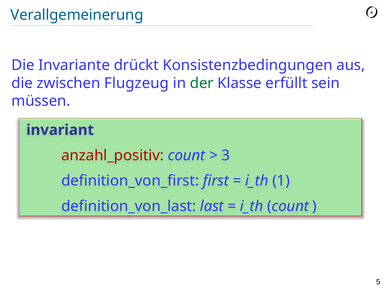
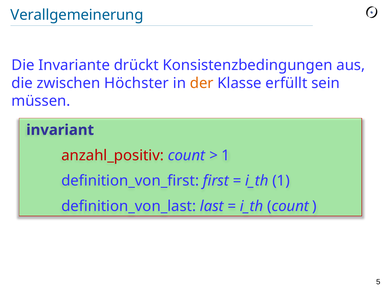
Flugzeug: Flugzeug -> Höchster
der colour: green -> orange
3 at (226, 155): 3 -> 1
